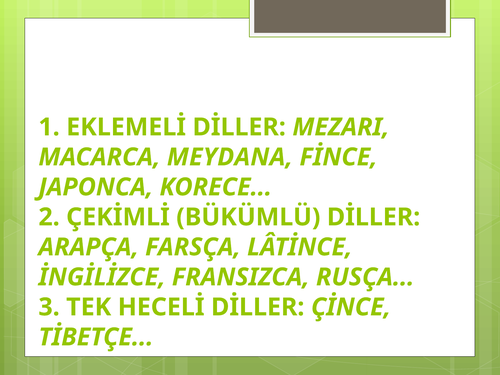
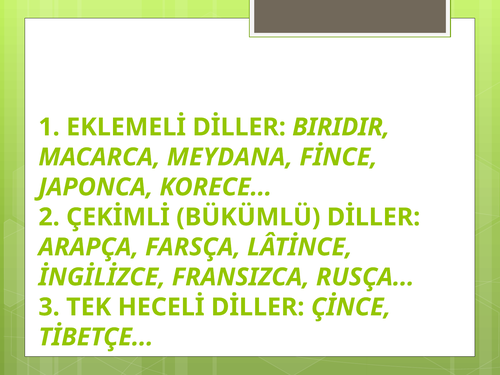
MEZARI: MEZARI -> BIRIDIR
